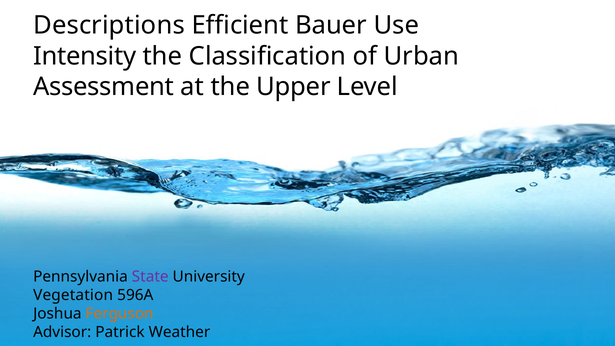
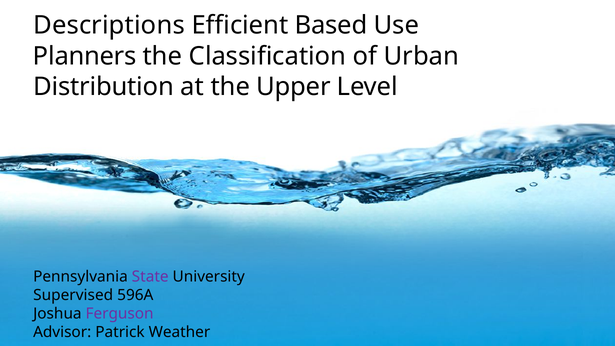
Bauer: Bauer -> Based
Intensity: Intensity -> Planners
Assessment: Assessment -> Distribution
Vegetation: Vegetation -> Supervised
Ferguson colour: orange -> purple
